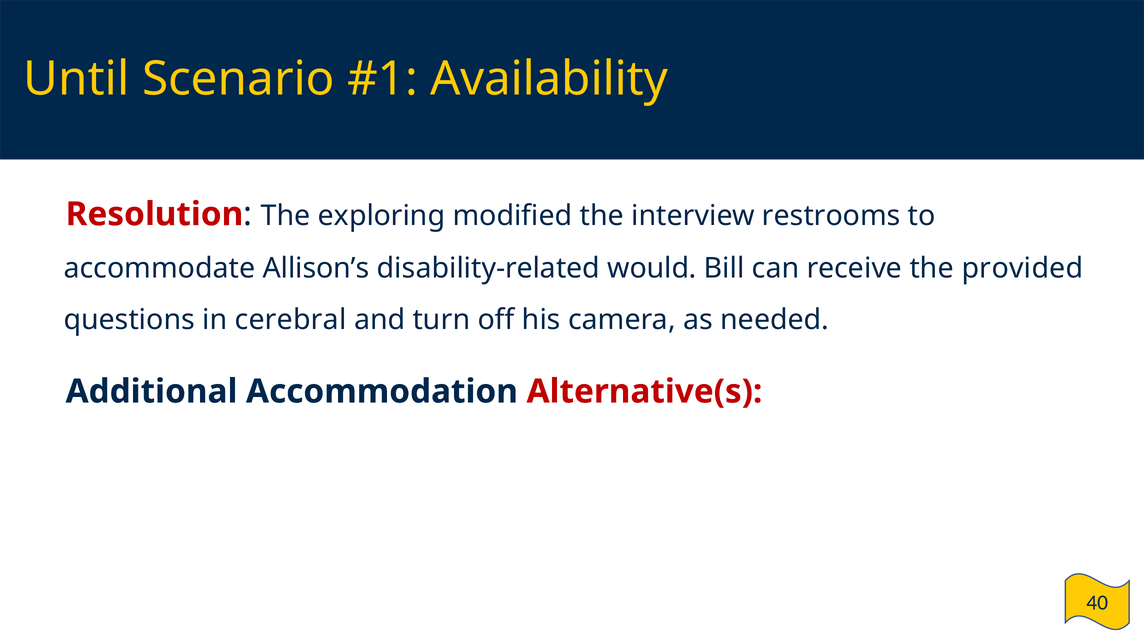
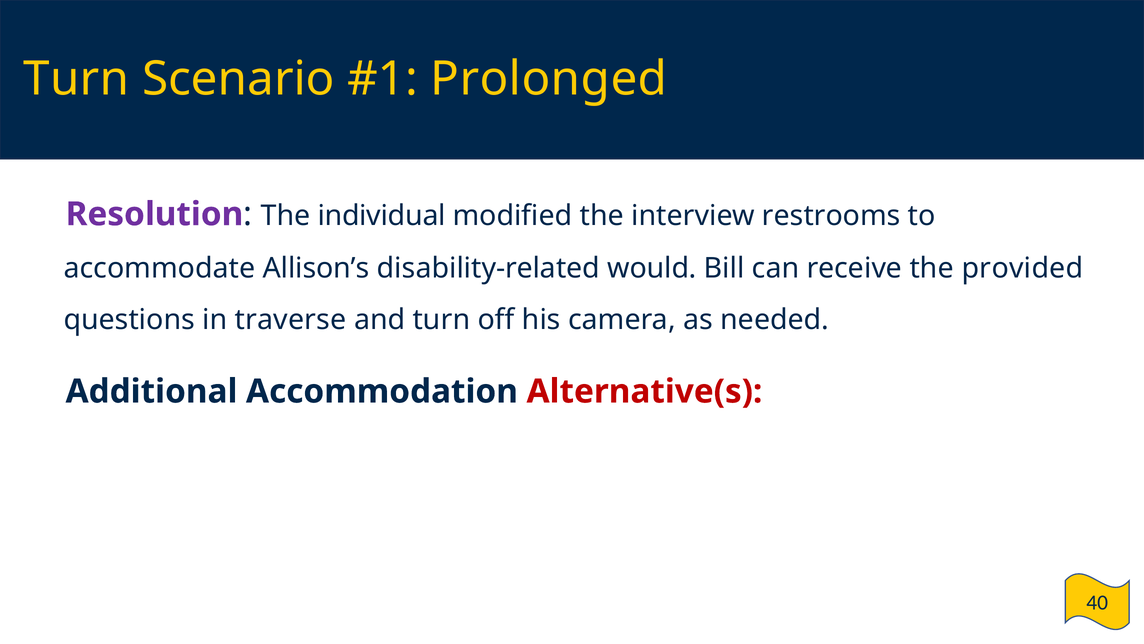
Until at (76, 79): Until -> Turn
Availability: Availability -> Prolonged
Resolution colour: red -> purple
exploring: exploring -> individual
cerebral: cerebral -> traverse
